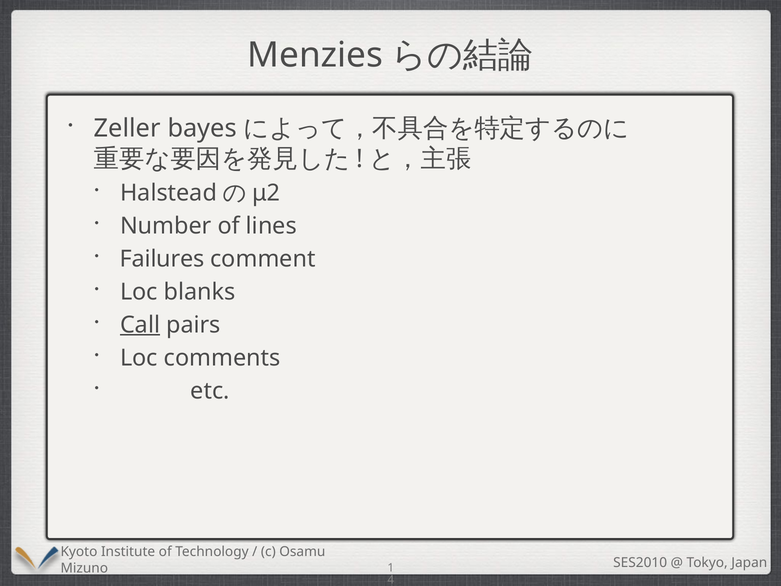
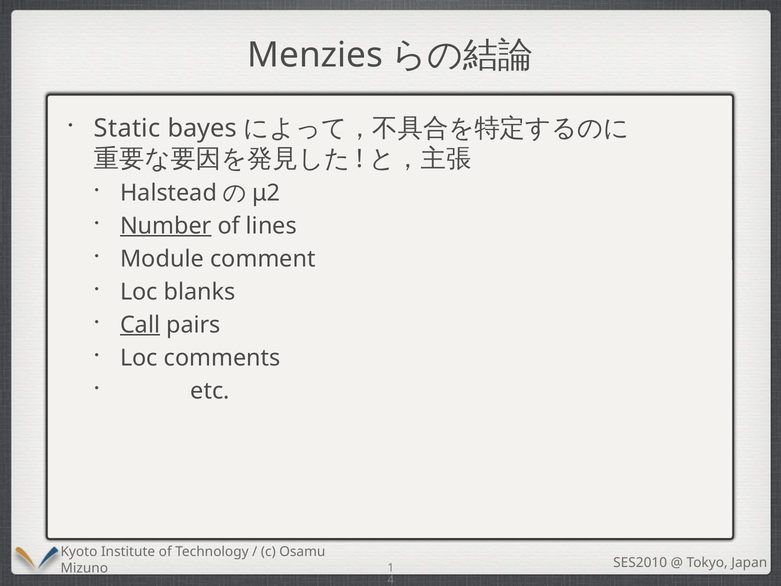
Zeller: Zeller -> Static
Number underline: none -> present
Failures: Failures -> Module
